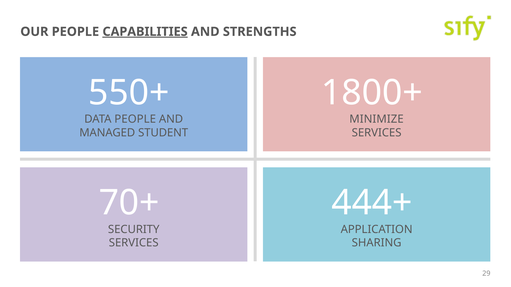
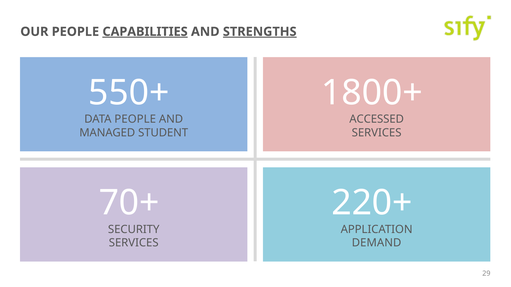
STRENGTHS underline: none -> present
MINIMIZE: MINIMIZE -> ACCESSED
444+: 444+ -> 220+
SHARING: SHARING -> DEMAND
